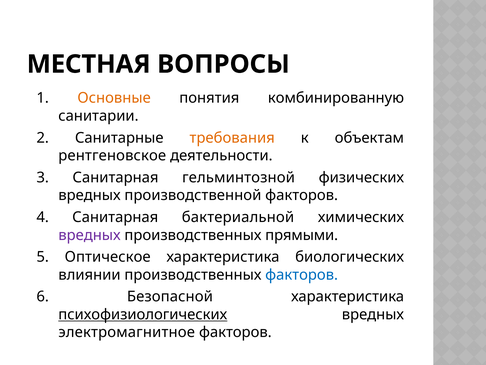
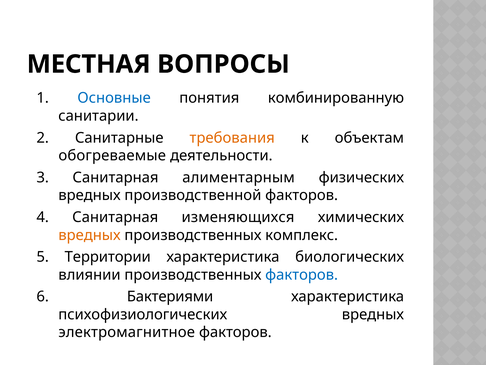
Основные colour: orange -> blue
рентгеновское: рентгеновское -> обогреваемые
гельминтозной: гельминтозной -> алиментарным
бактериальной: бактериальной -> изменяющихся
вредных at (89, 235) colour: purple -> orange
прямыми: прямыми -> комплекс
Оптическое: Оптическое -> Территории
Безопасной: Безопасной -> Бактериями
психофизиологических underline: present -> none
